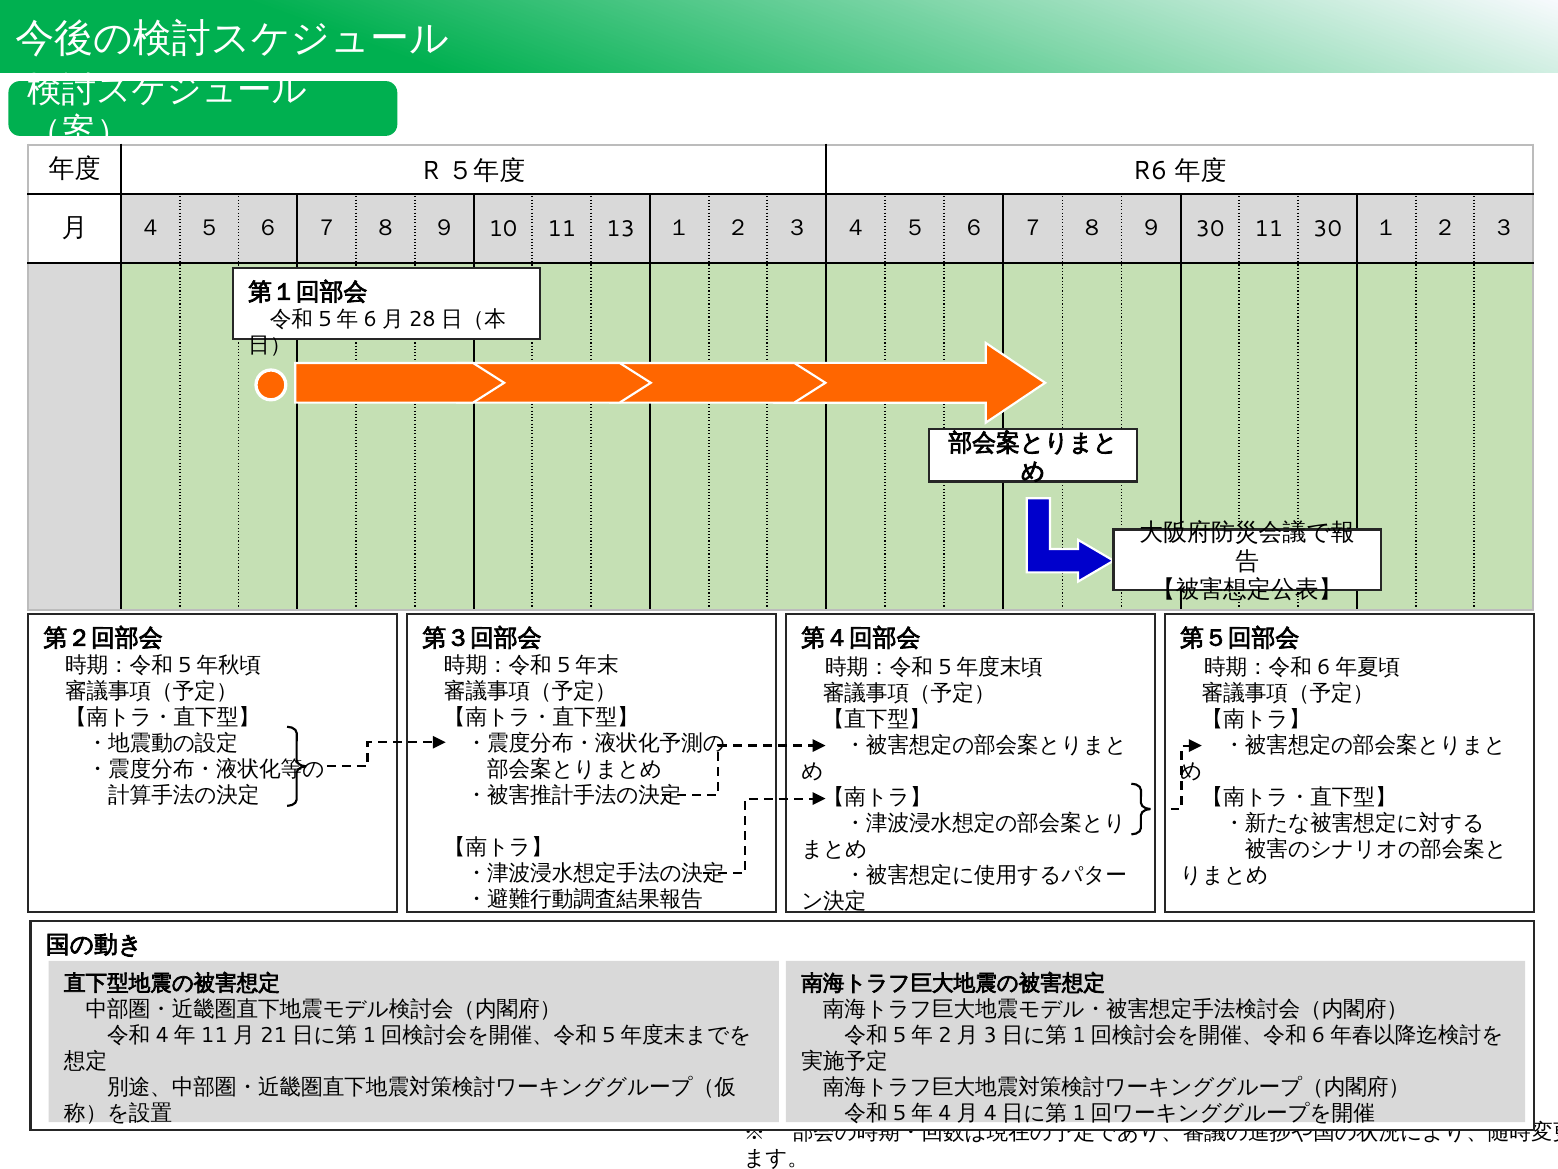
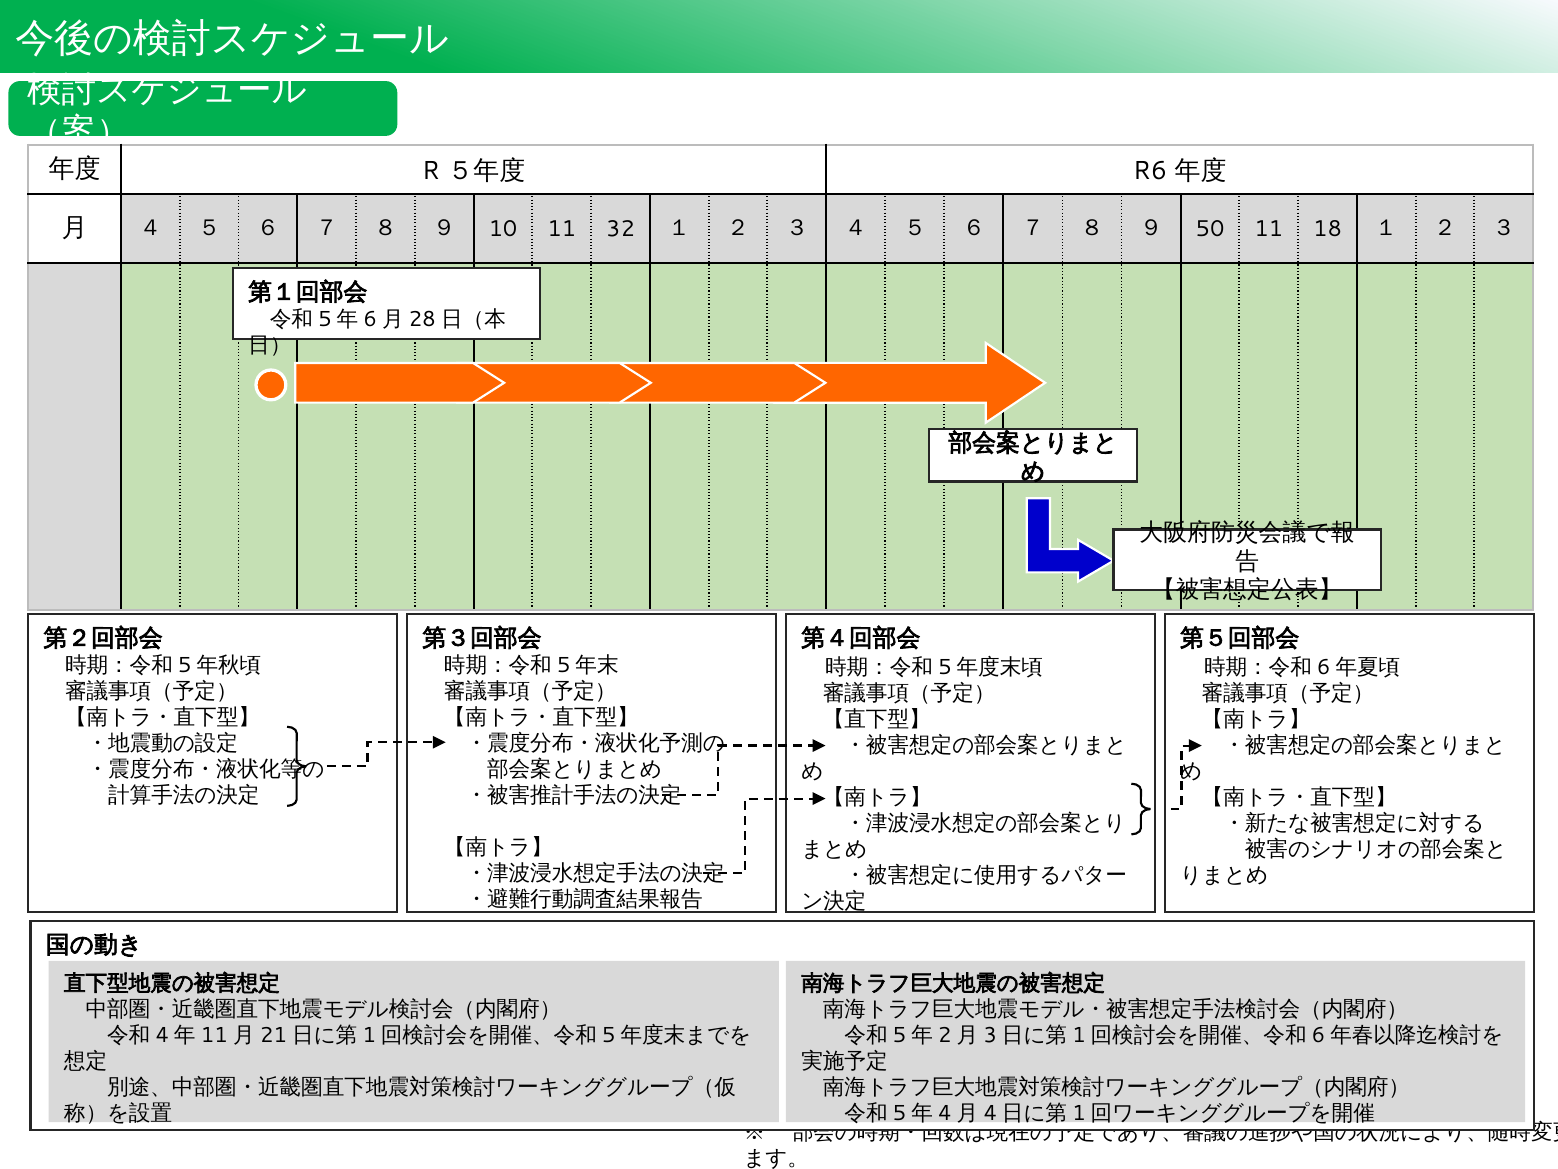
13: 13 -> 32
９ 30: 30 -> 50
11 30: 30 -> 18
